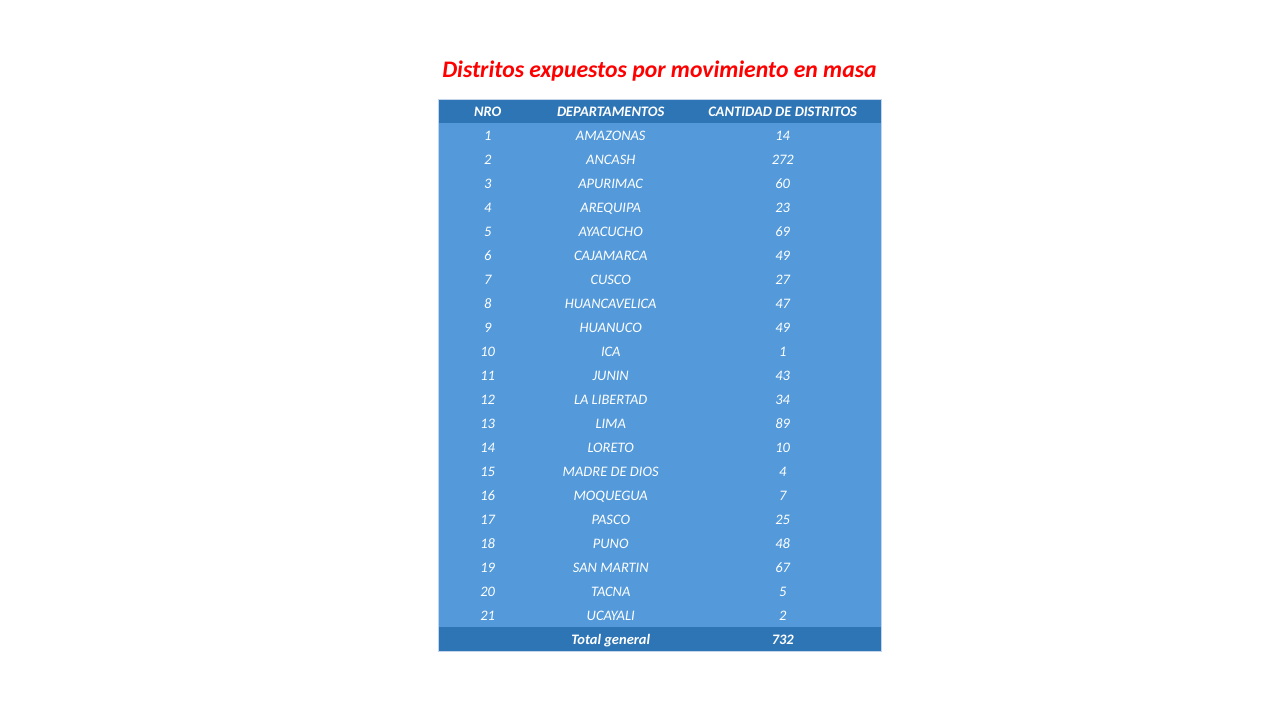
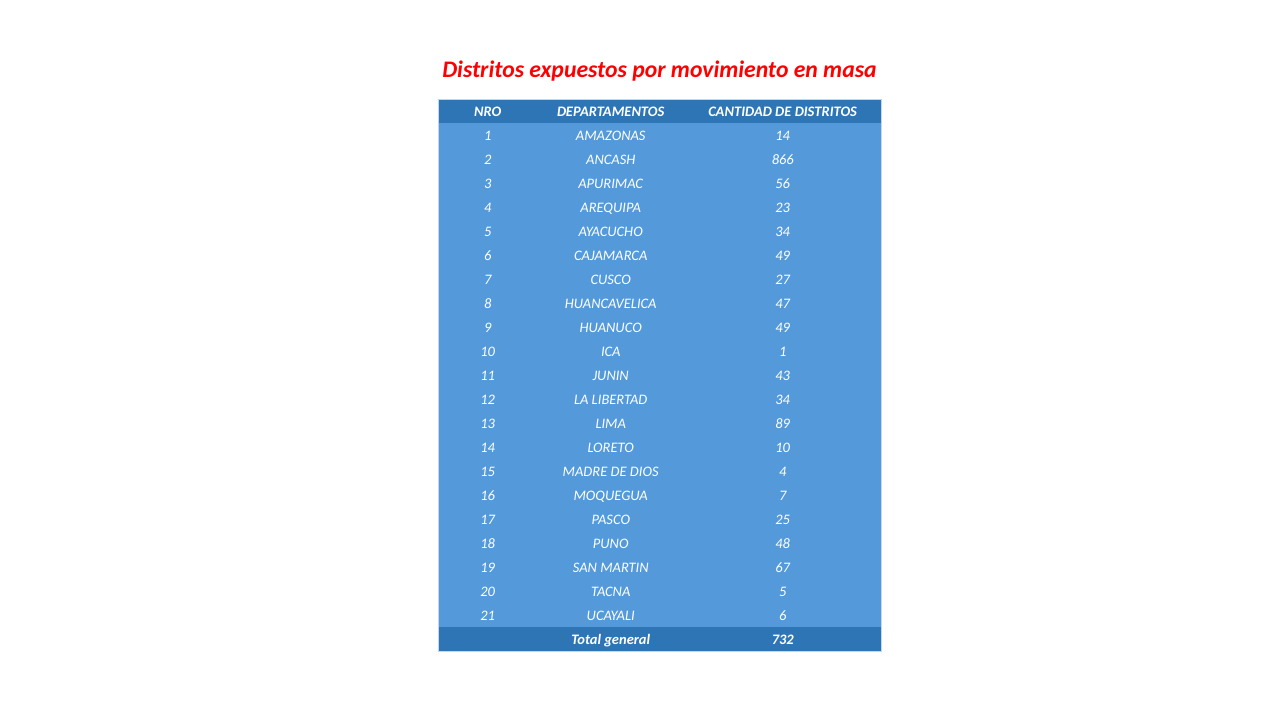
272: 272 -> 866
60: 60 -> 56
AYACUCHO 69: 69 -> 34
UCAYALI 2: 2 -> 6
